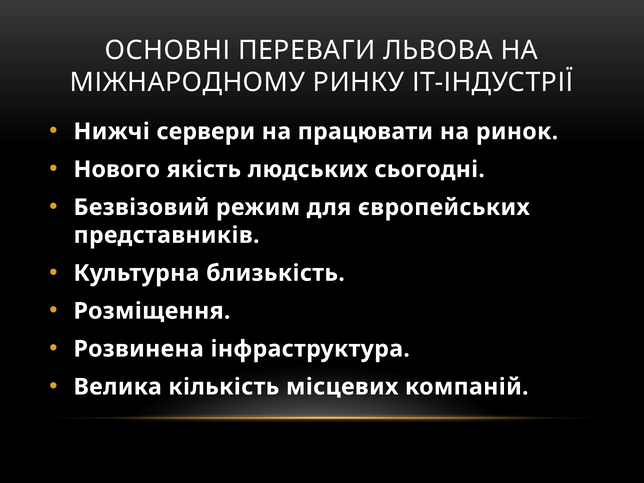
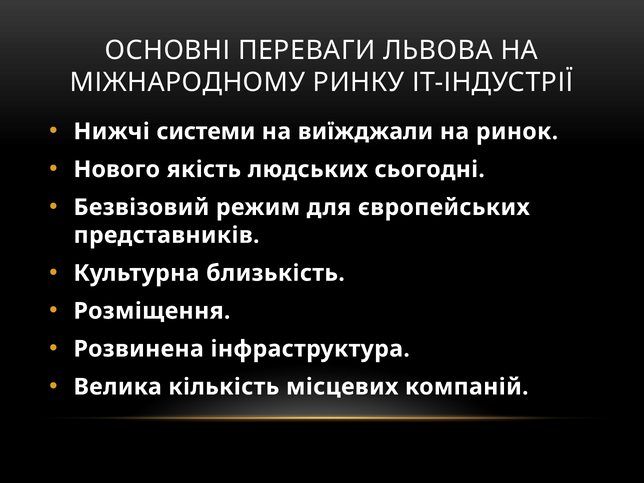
сервери: сервери -> системи
працювати: працювати -> виїжджали
